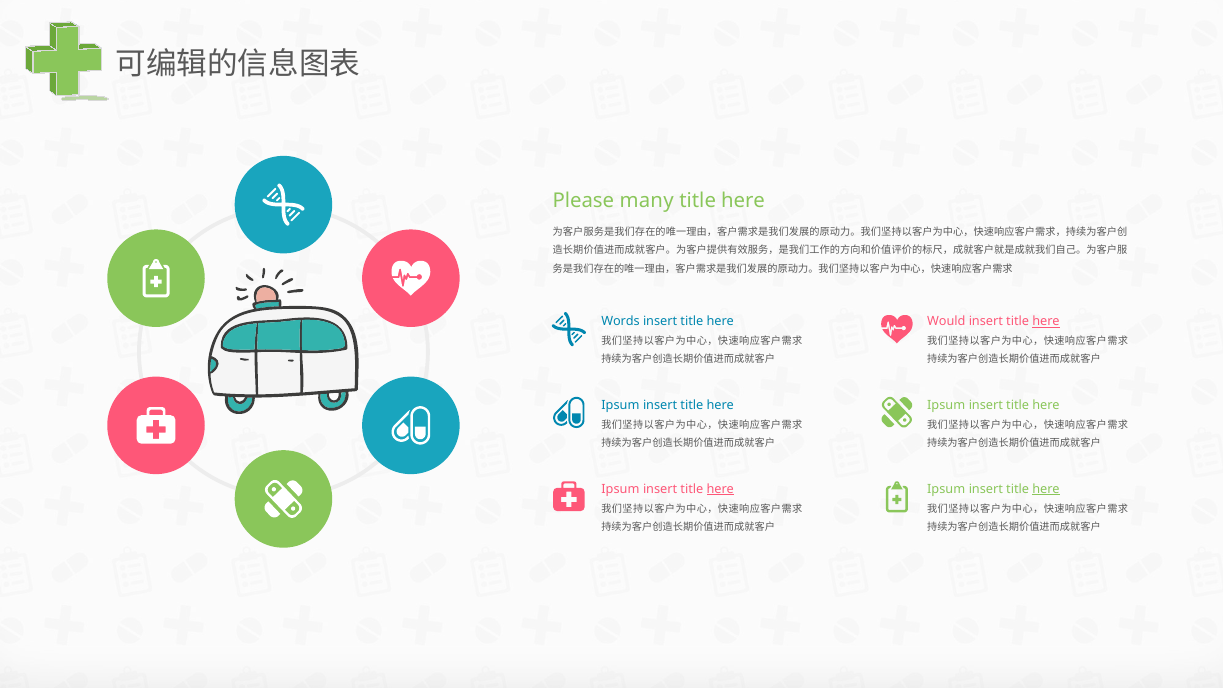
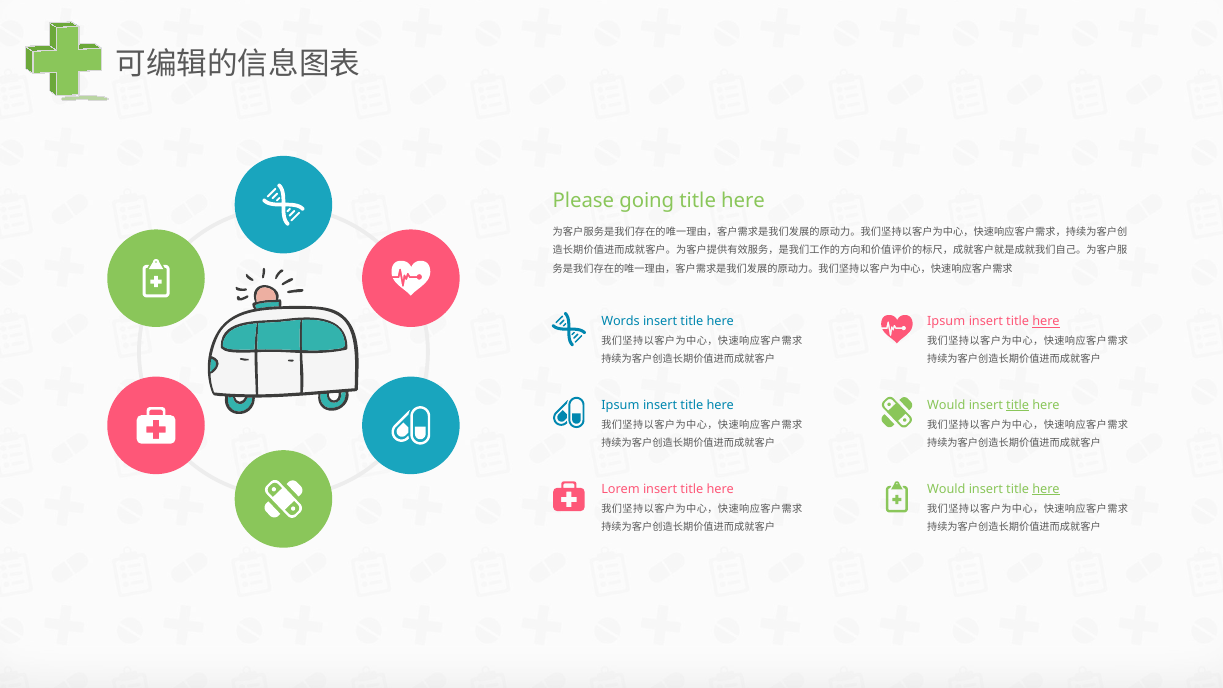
many: many -> going
Would at (946, 321): Would -> Ipsum
Ipsum at (946, 405): Ipsum -> Would
title at (1018, 405) underline: none -> present
Ipsum at (620, 489): Ipsum -> Lorem
here at (720, 489) underline: present -> none
Ipsum at (946, 489): Ipsum -> Would
